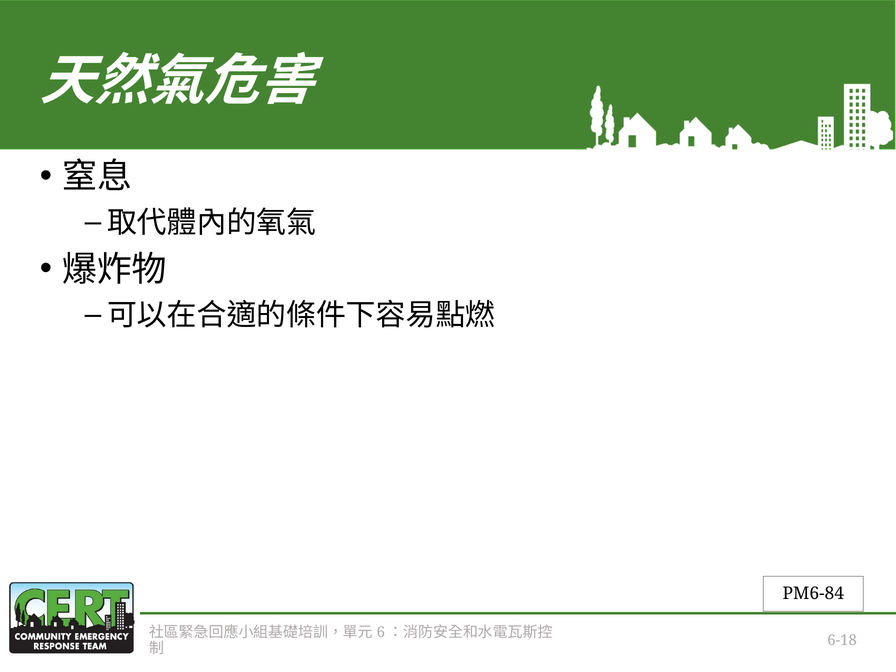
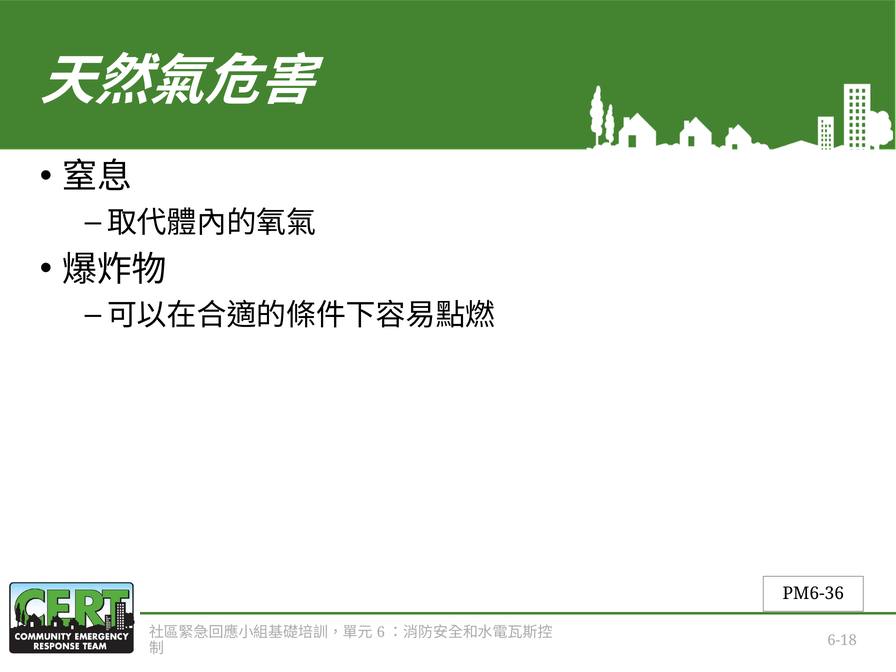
PM6-84: PM6-84 -> PM6-36
